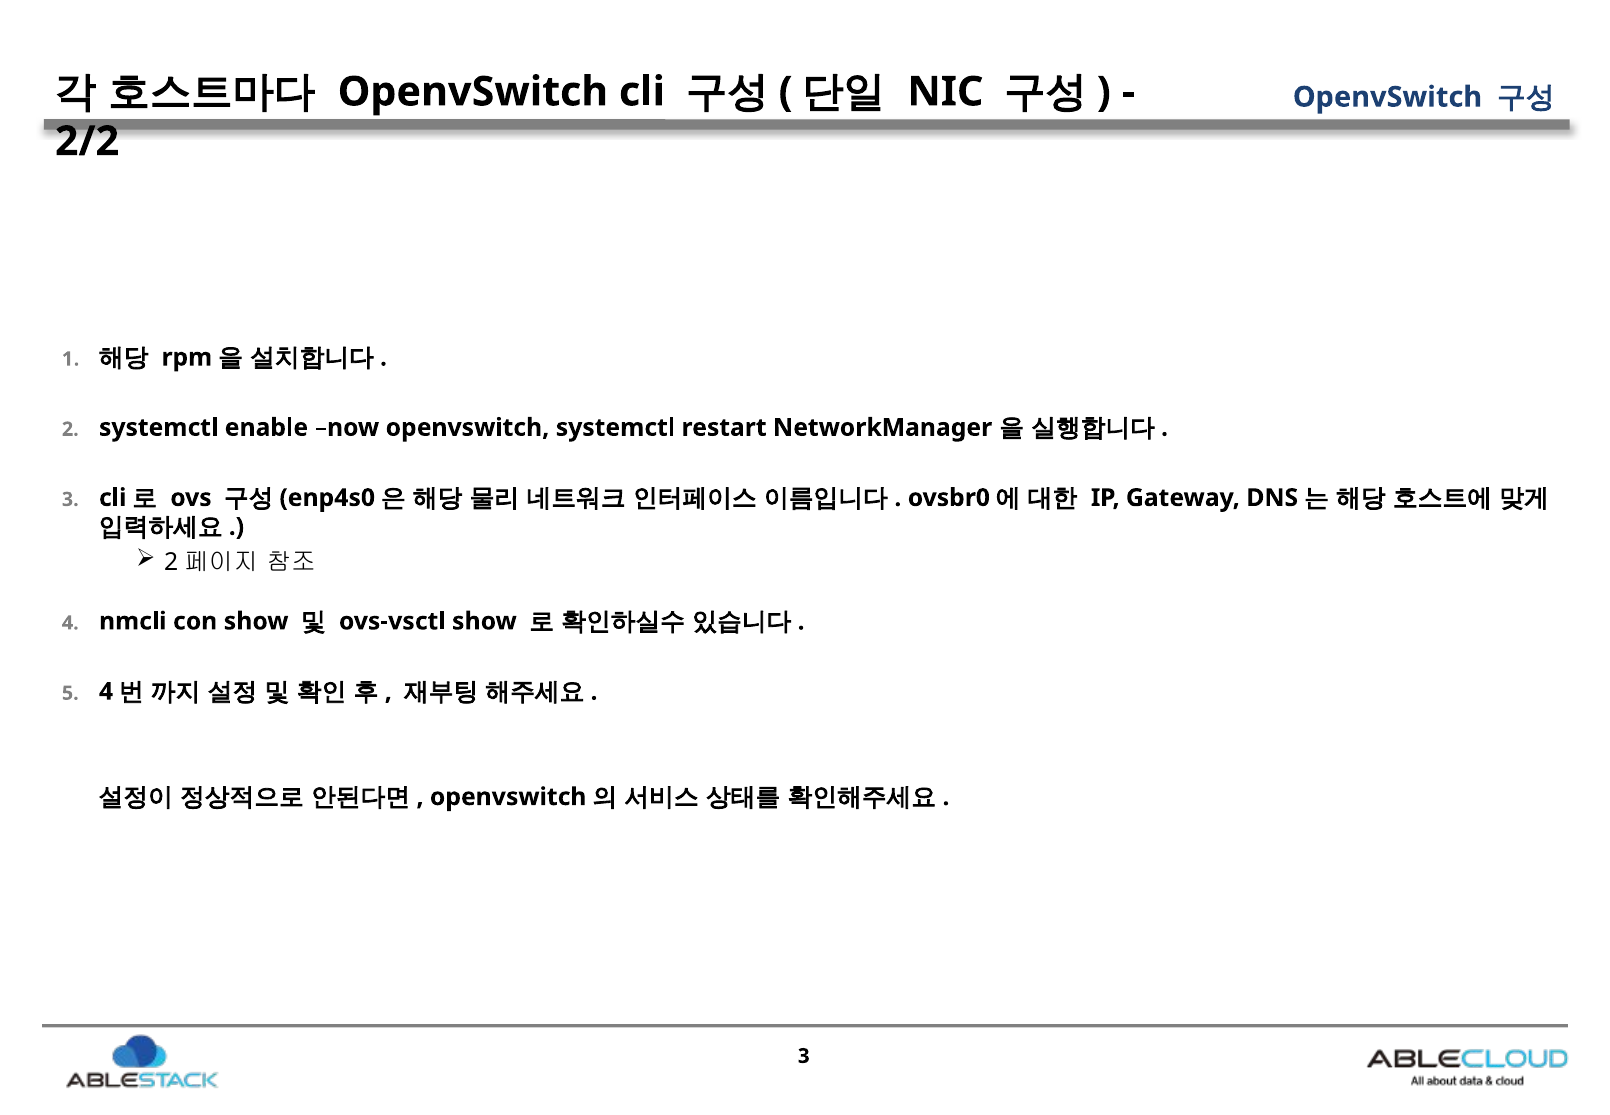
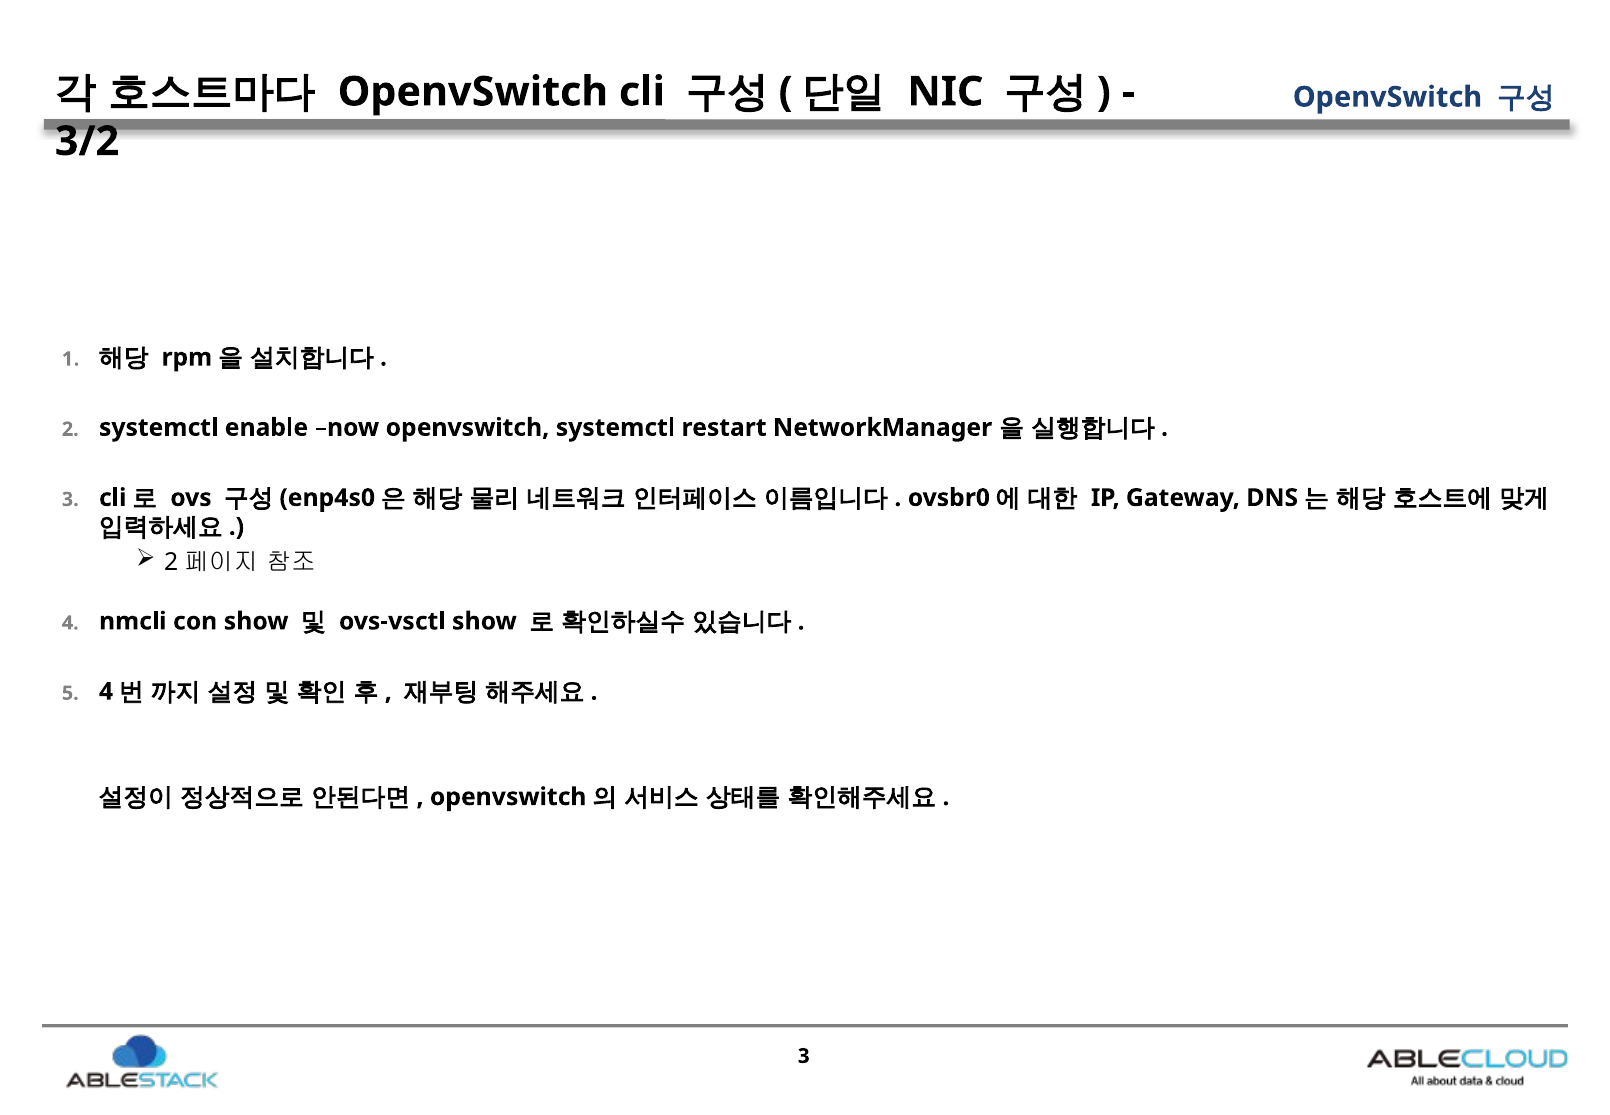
2/2: 2/2 -> 3/2
